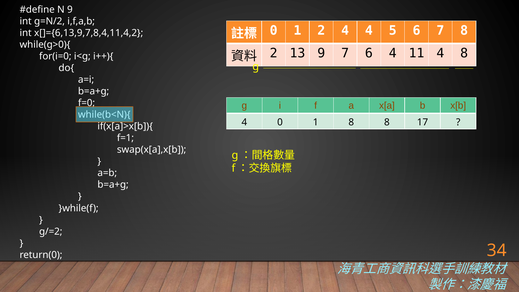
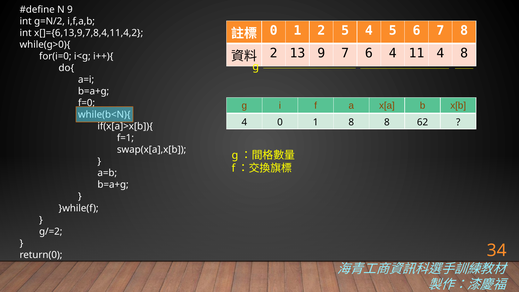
2 4: 4 -> 5
17: 17 -> 62
